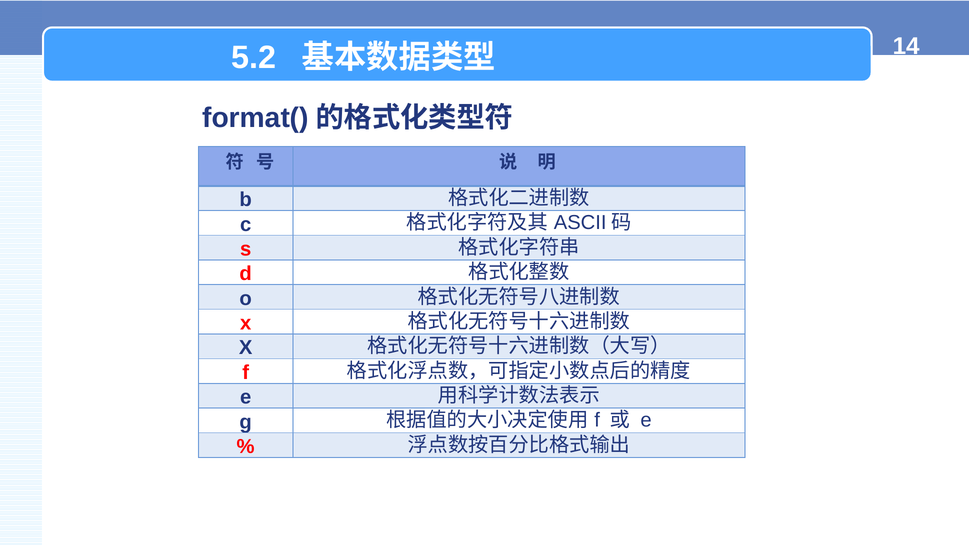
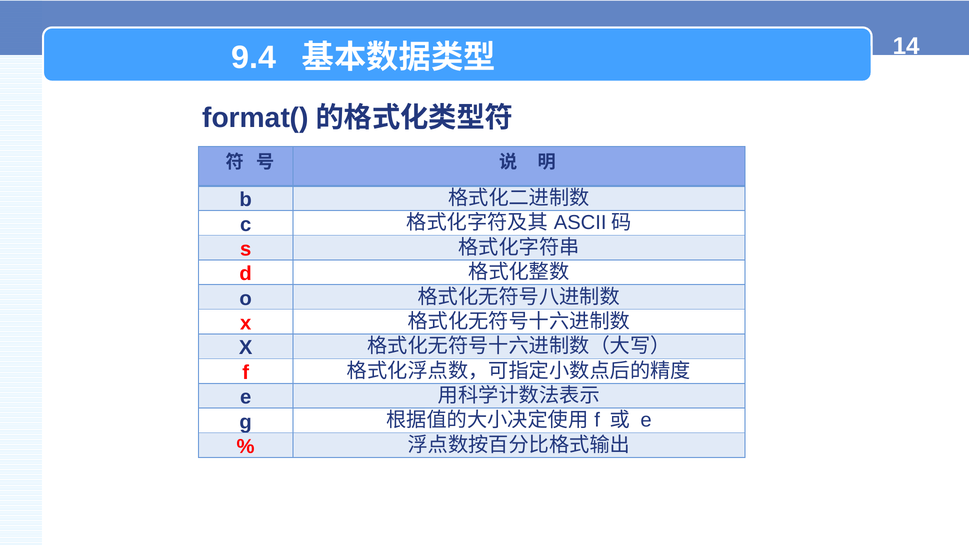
5.2: 5.2 -> 9.4
